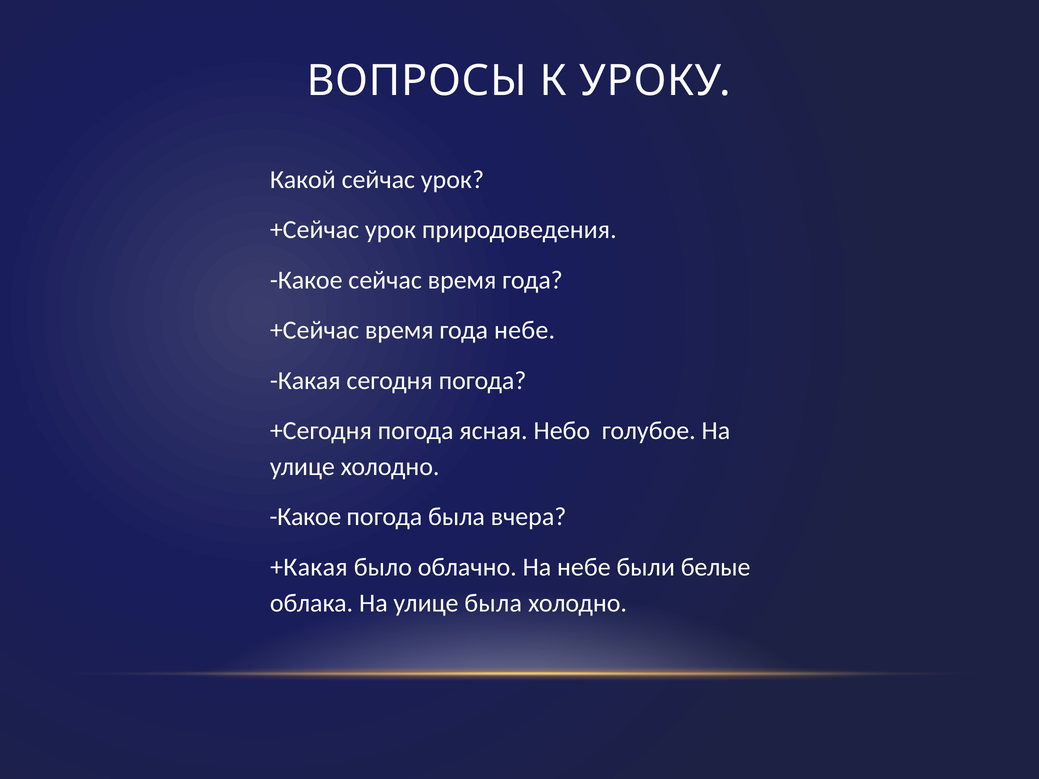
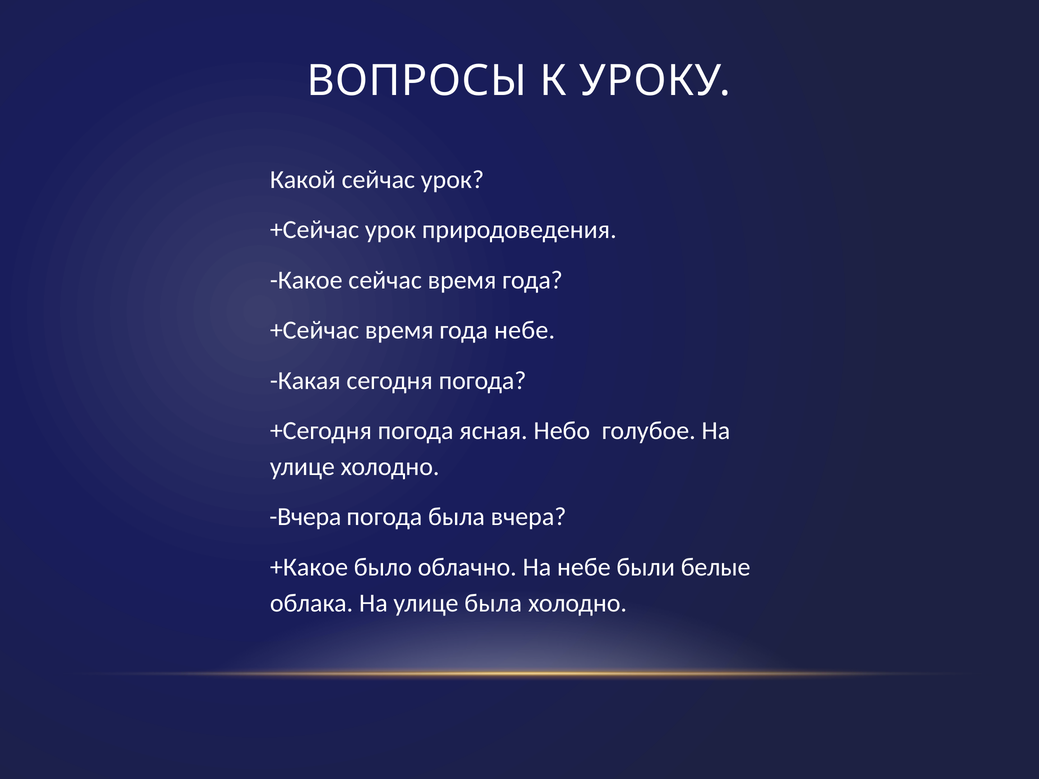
Какое at (305, 517): Какое -> Вчера
+Какая: +Какая -> +Какое
